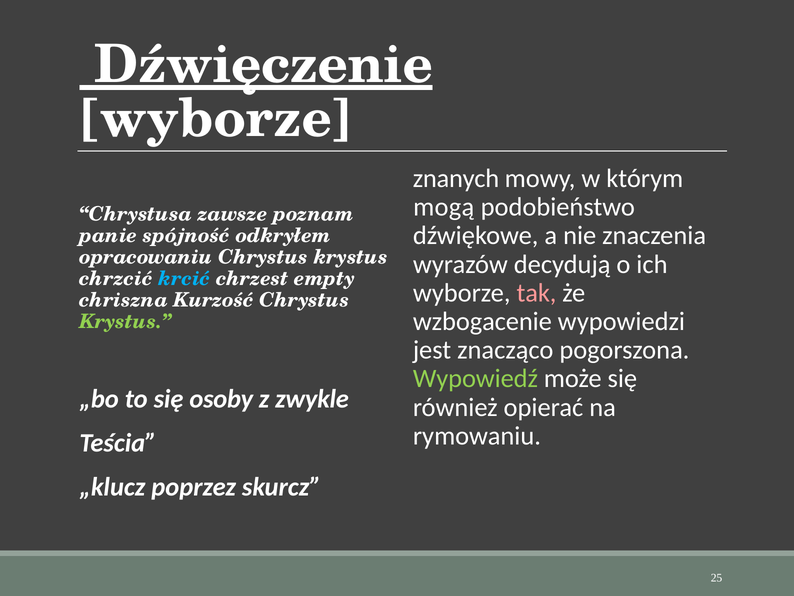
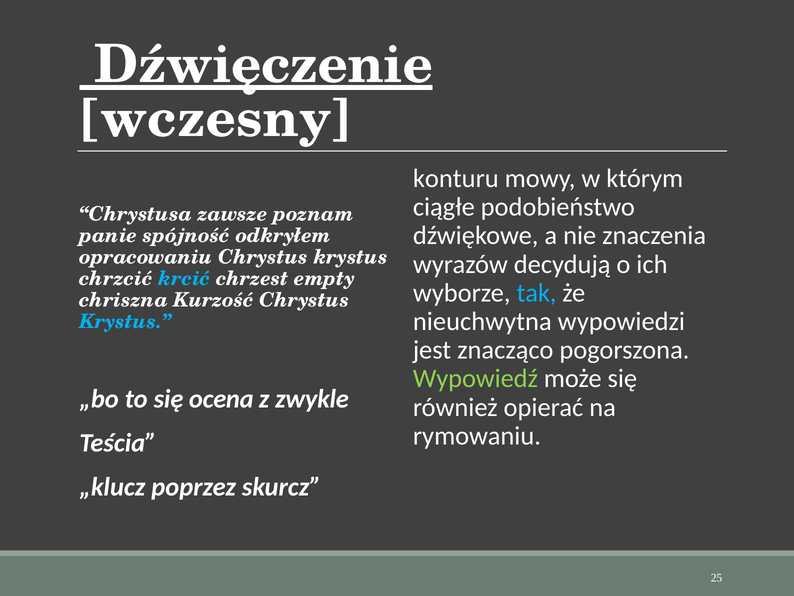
wyborze at (216, 119): wyborze -> wczesny
znanych: znanych -> konturu
mogą: mogą -> ciągłe
tak colour: pink -> light blue
wzbogacenie: wzbogacenie -> nieuchwytna
Krystus at (125, 321) colour: light green -> light blue
osoby: osoby -> ocena
